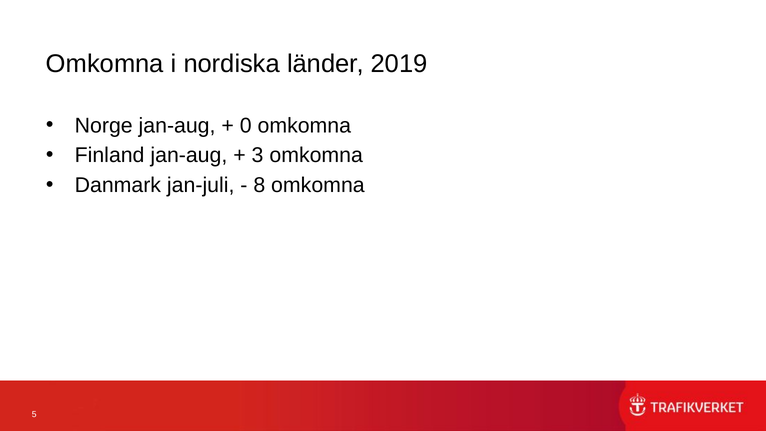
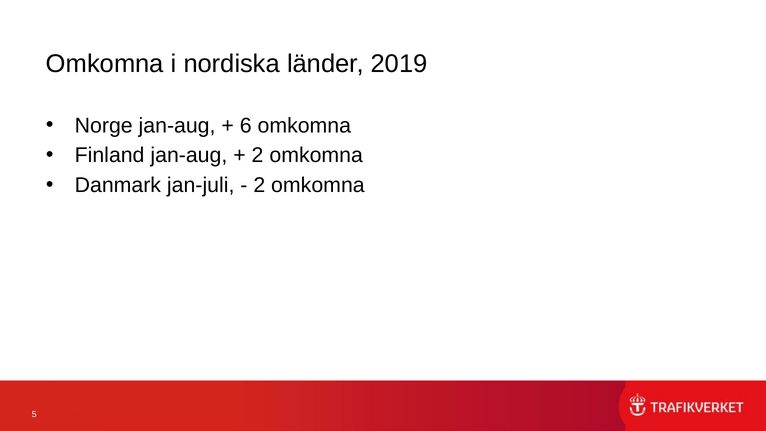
0: 0 -> 6
3 at (258, 155): 3 -> 2
8 at (259, 185): 8 -> 2
